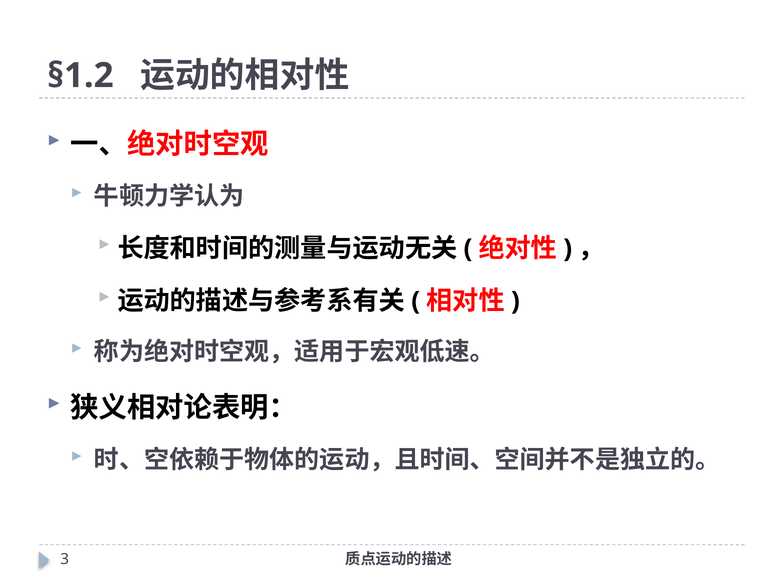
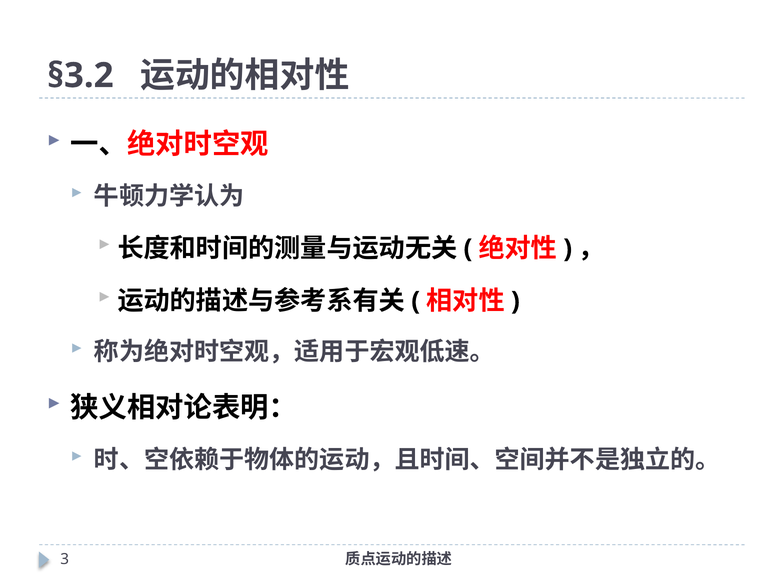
§1.2: §1.2 -> §3.2
